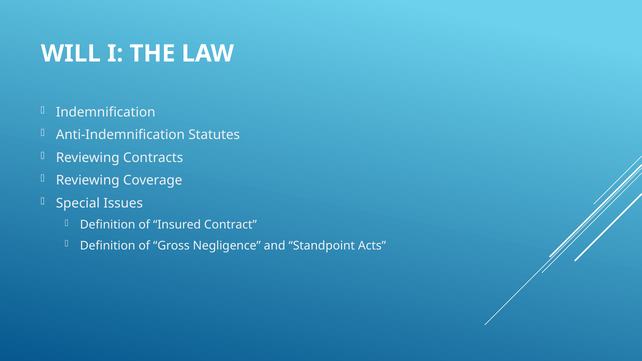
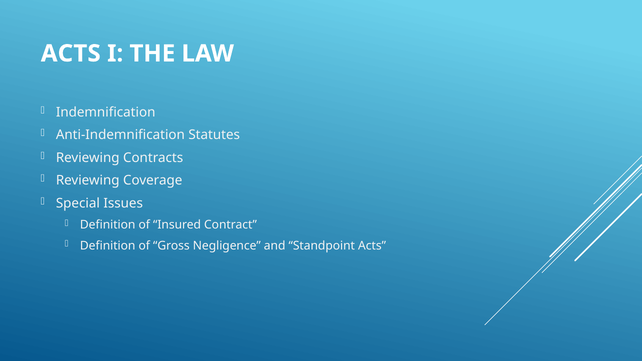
WILL at (71, 54): WILL -> ACTS
